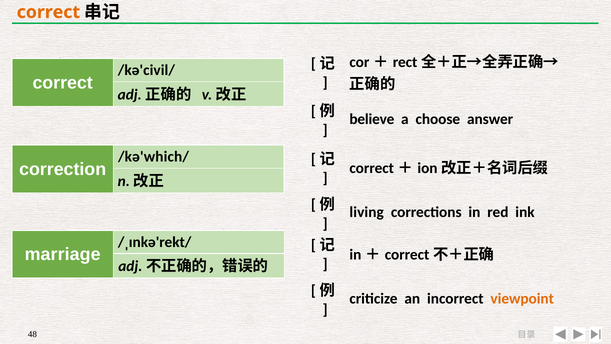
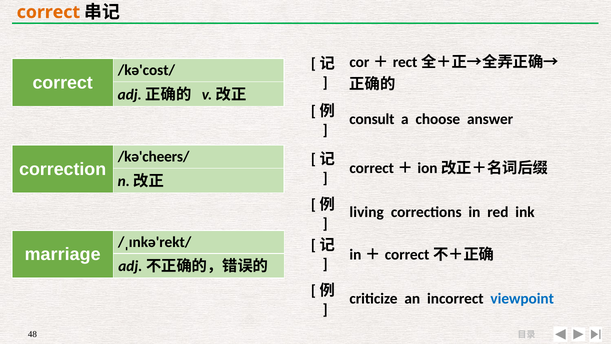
/kə'civil/: /kə'civil/ -> /kə'cost/
believe: believe -> consult
/kə'which/: /kə'which/ -> /kə'cheers/
viewpoint colour: orange -> blue
